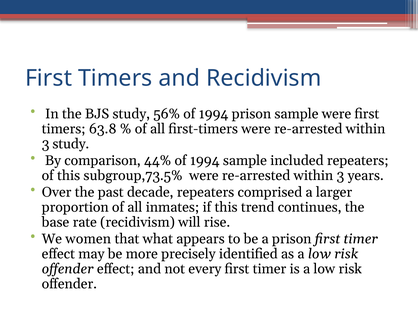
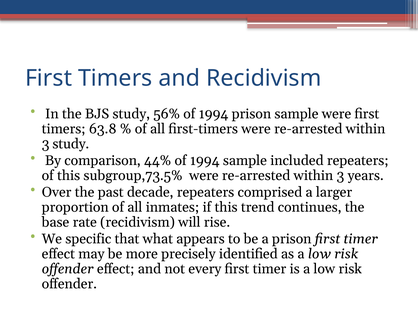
women: women -> specific
